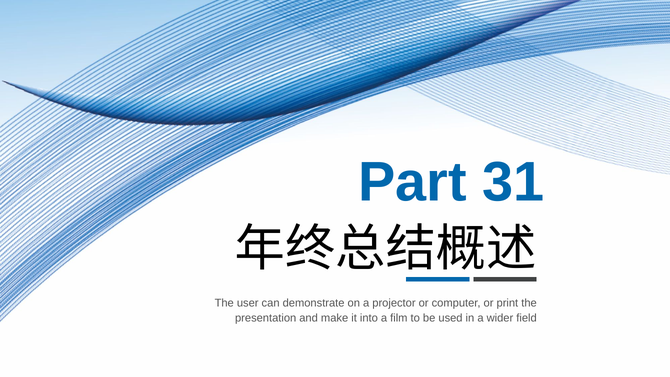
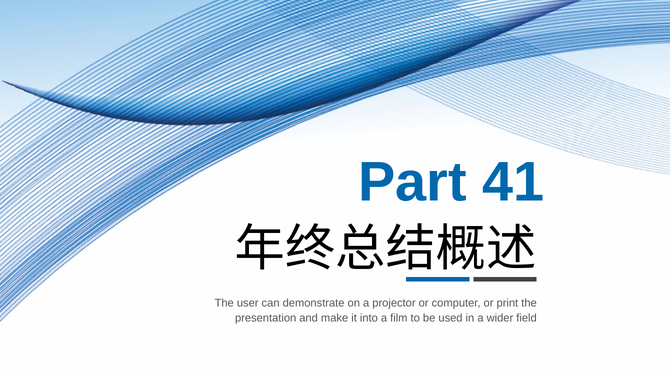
31: 31 -> 41
